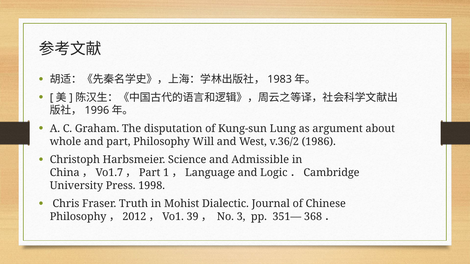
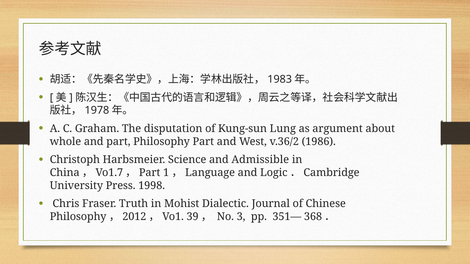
1996: 1996 -> 1978
Philosophy Will: Will -> Part
